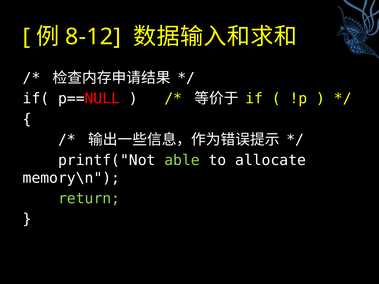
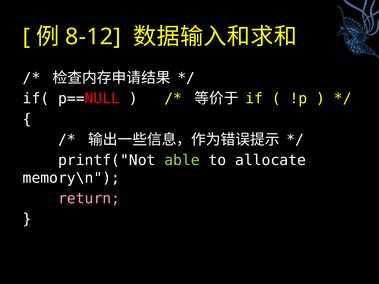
return colour: light green -> pink
